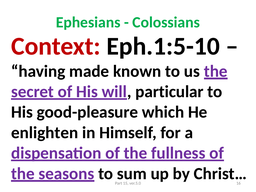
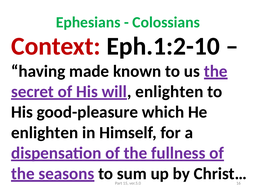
Eph.1:5-10: Eph.1:5-10 -> Eph.1:2-10
will particular: particular -> enlighten
